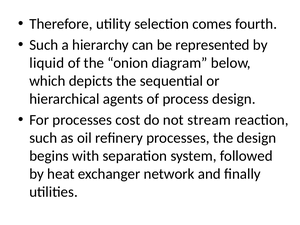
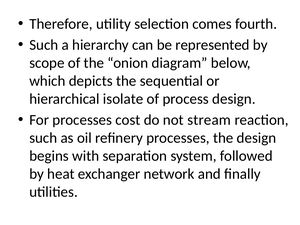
liquid: liquid -> scope
agents: agents -> isolate
